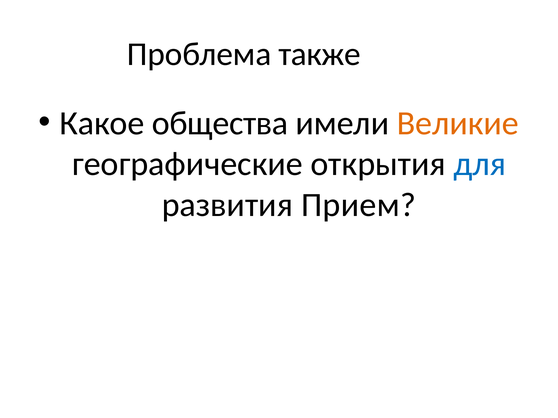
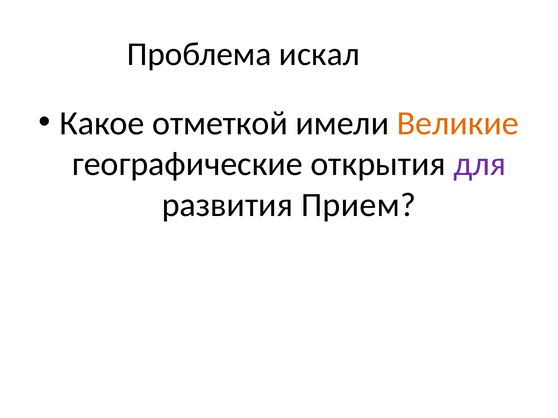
также: также -> искал
общества: общества -> отметкой
для colour: blue -> purple
